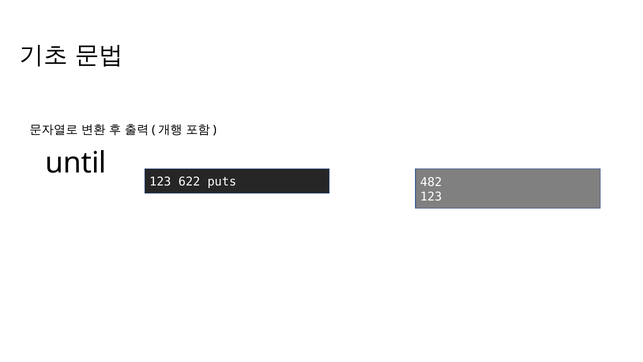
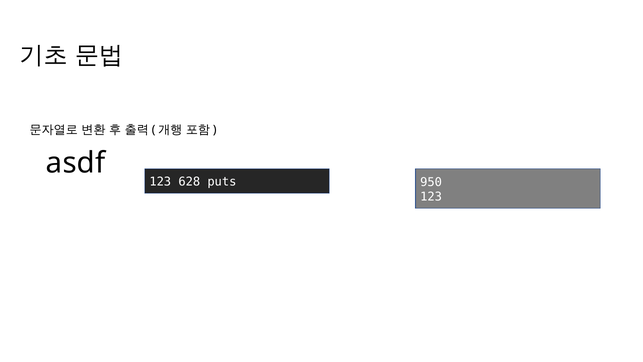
until: until -> asdf
622: 622 -> 628
482: 482 -> 950
